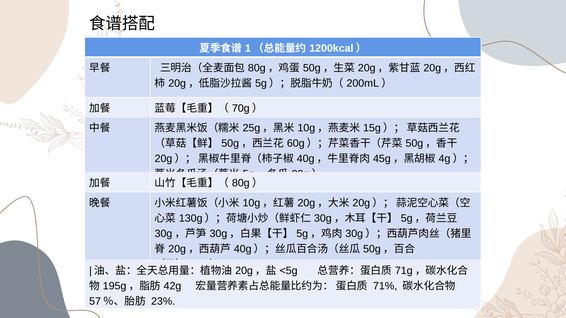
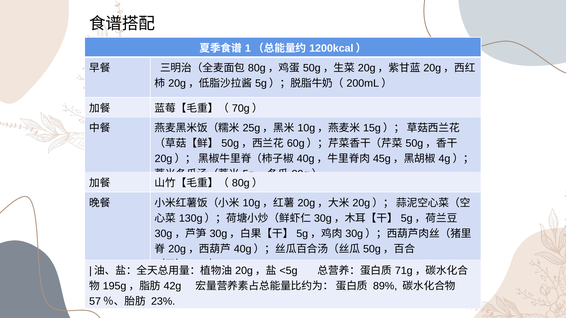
71%: 71% -> 89%
